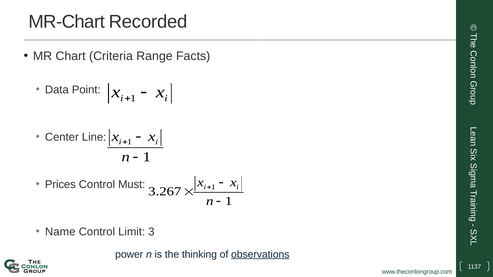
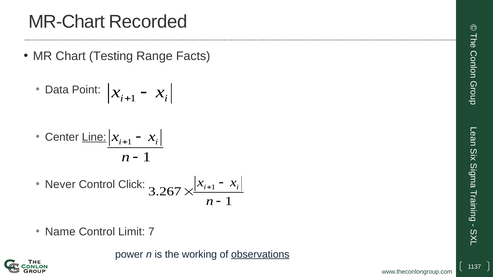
Criteria: Criteria -> Testing
Line underline: none -> present
Prices: Prices -> Never
Must: Must -> Click
Limit 3: 3 -> 7
thinking: thinking -> working
